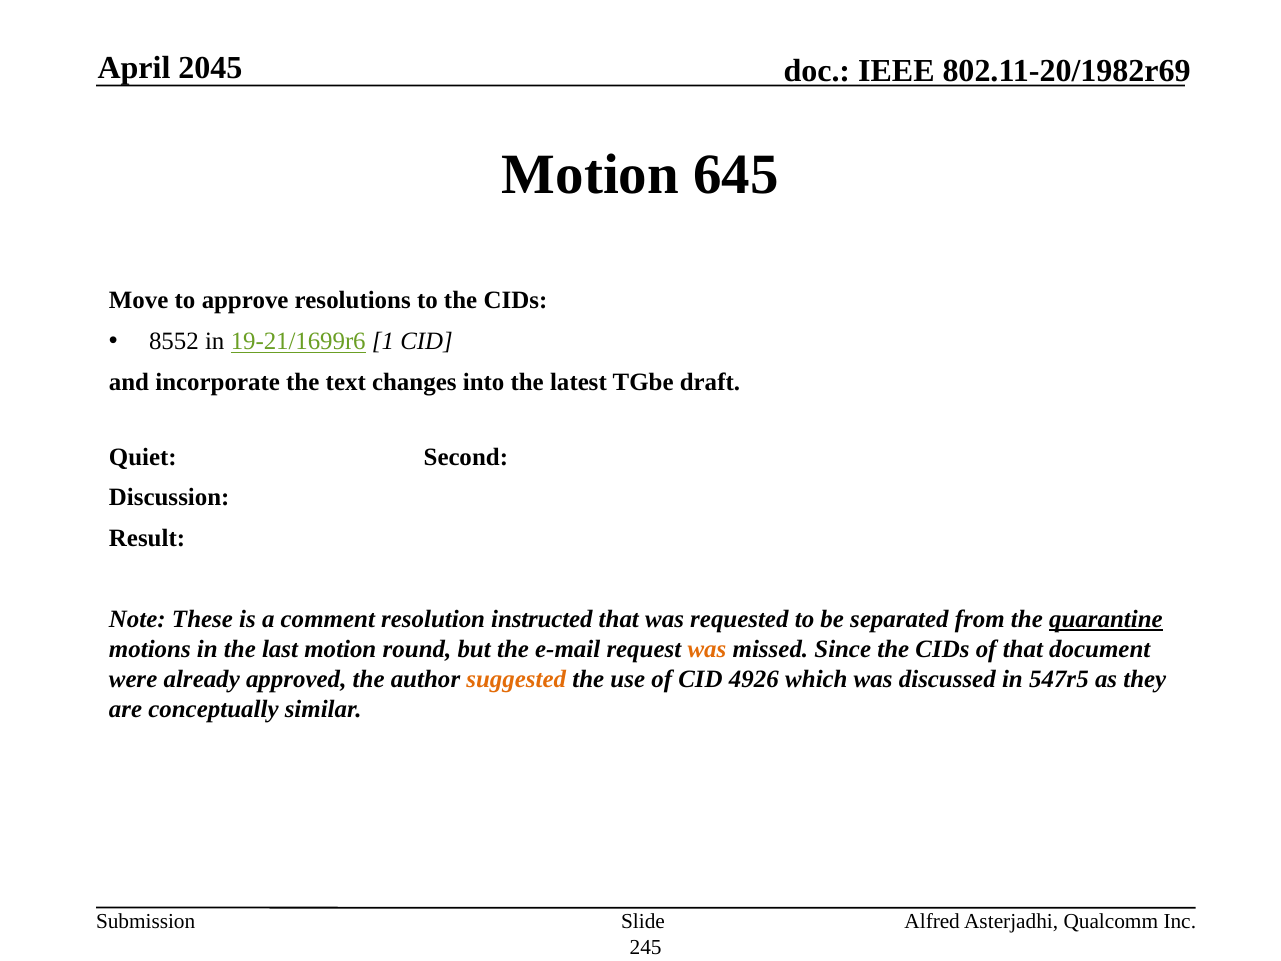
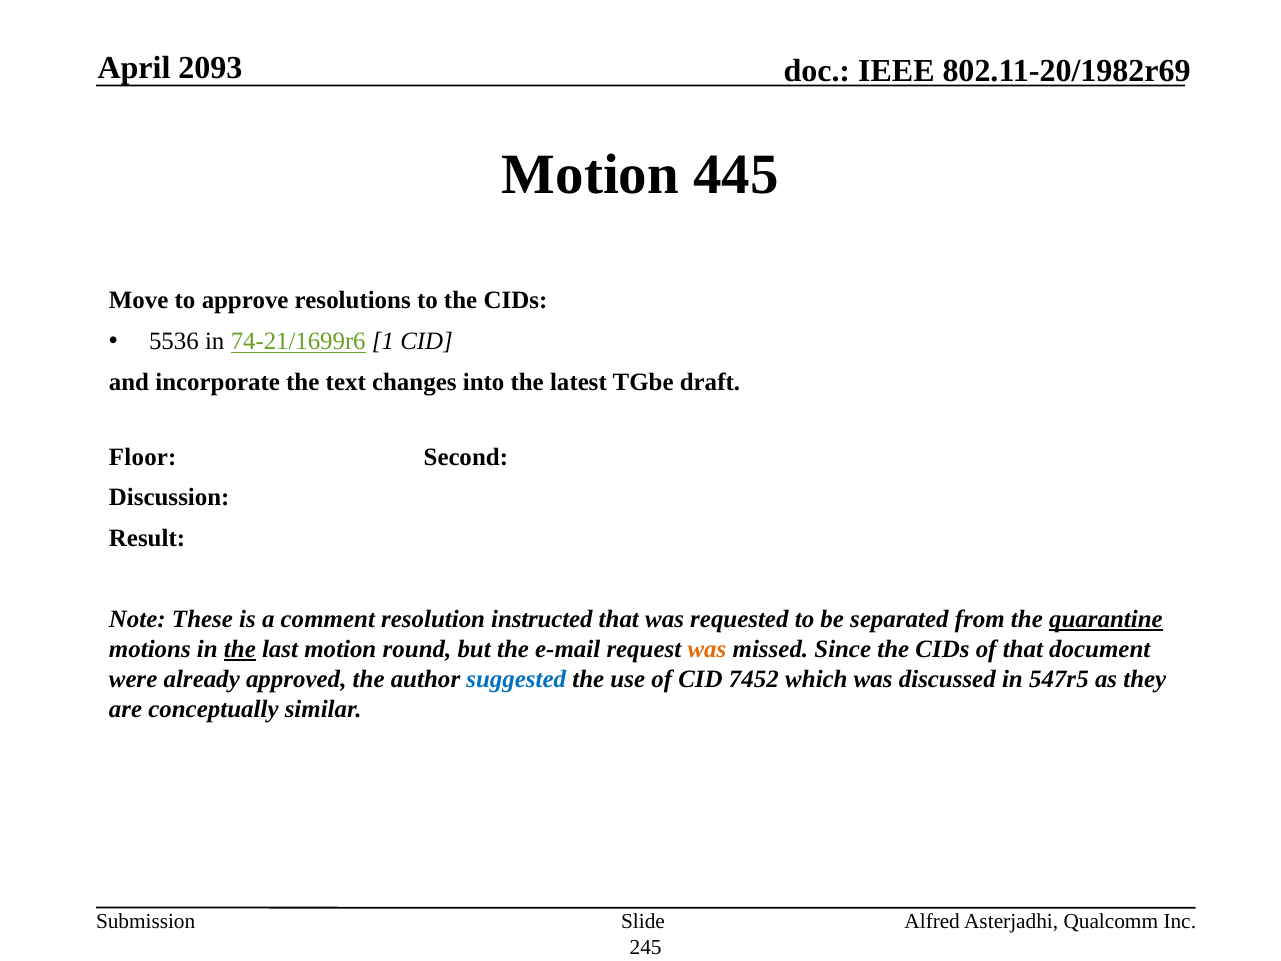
2045: 2045 -> 2093
645: 645 -> 445
8552: 8552 -> 5536
19-21/1699r6: 19-21/1699r6 -> 74-21/1699r6
Quiet: Quiet -> Floor
the at (240, 649) underline: none -> present
suggested colour: orange -> blue
4926: 4926 -> 7452
